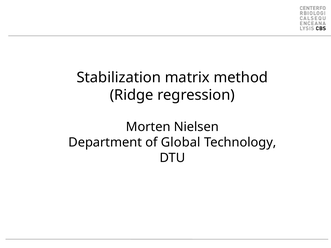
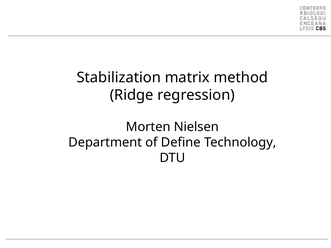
Global: Global -> Define
